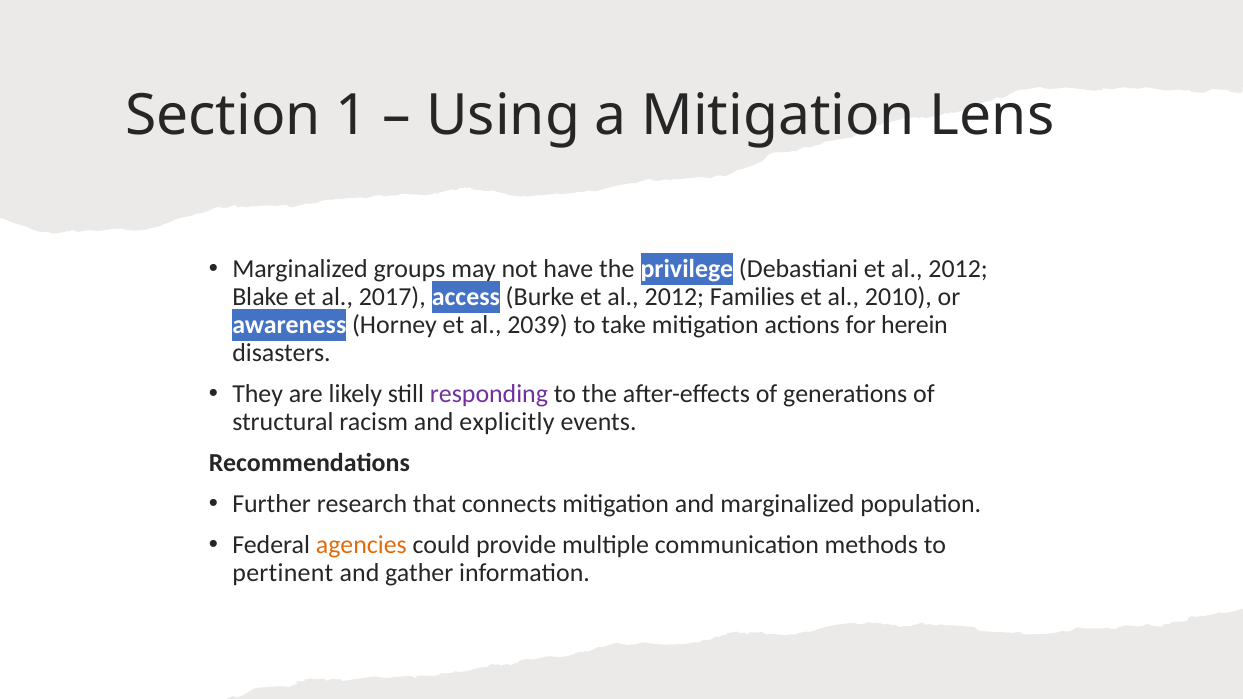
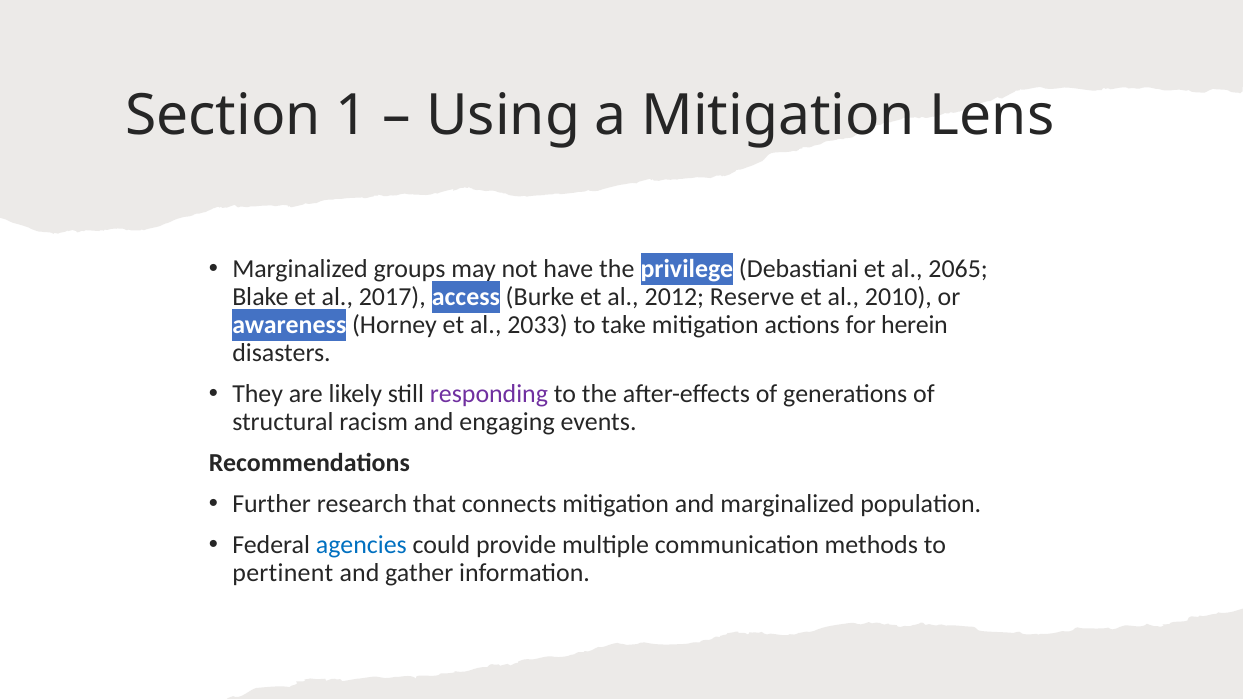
Debastiani et al 2012: 2012 -> 2065
Families: Families -> Reserve
2039: 2039 -> 2033
explicitly: explicitly -> engaging
agencies colour: orange -> blue
